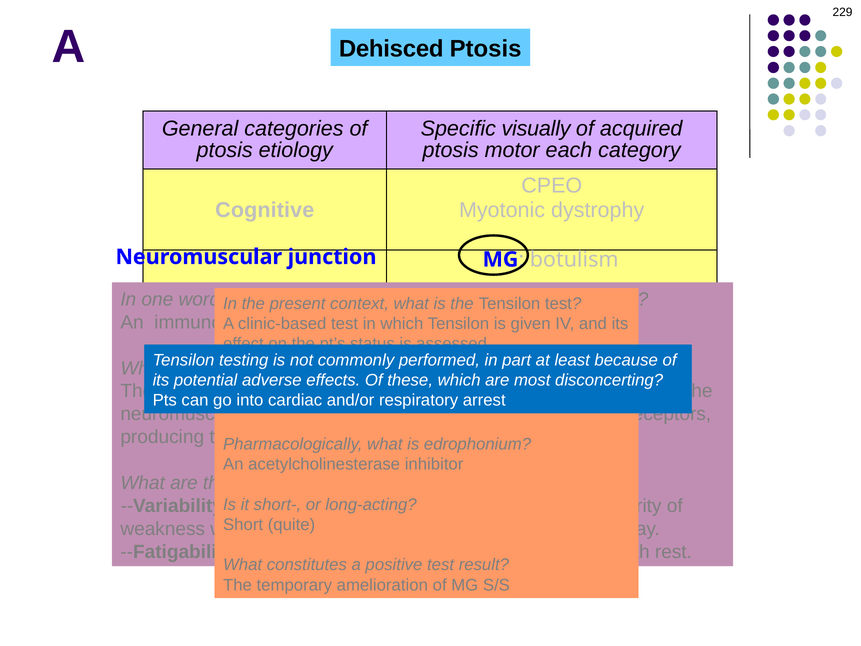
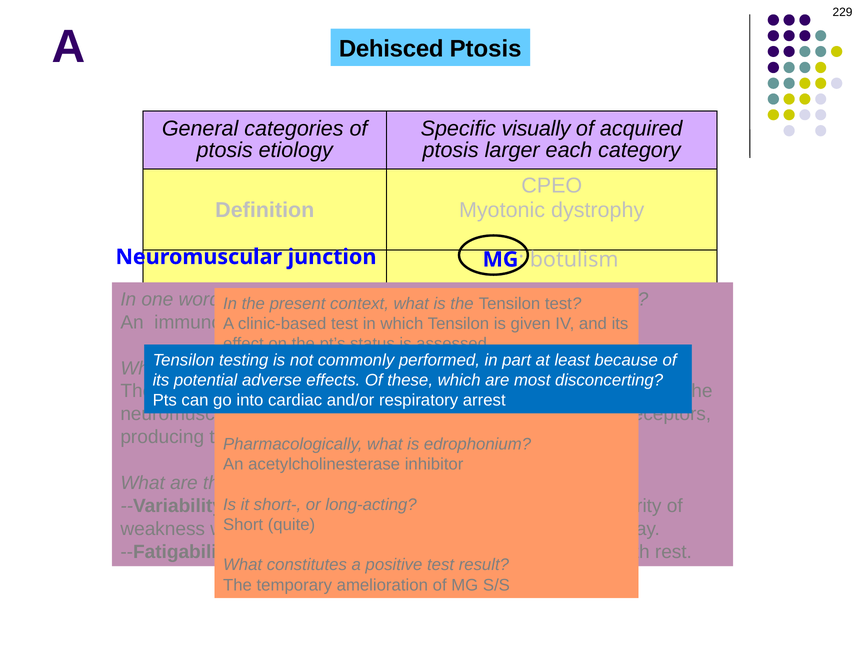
motor: motor -> larger
Cognitive: Cognitive -> Definition
